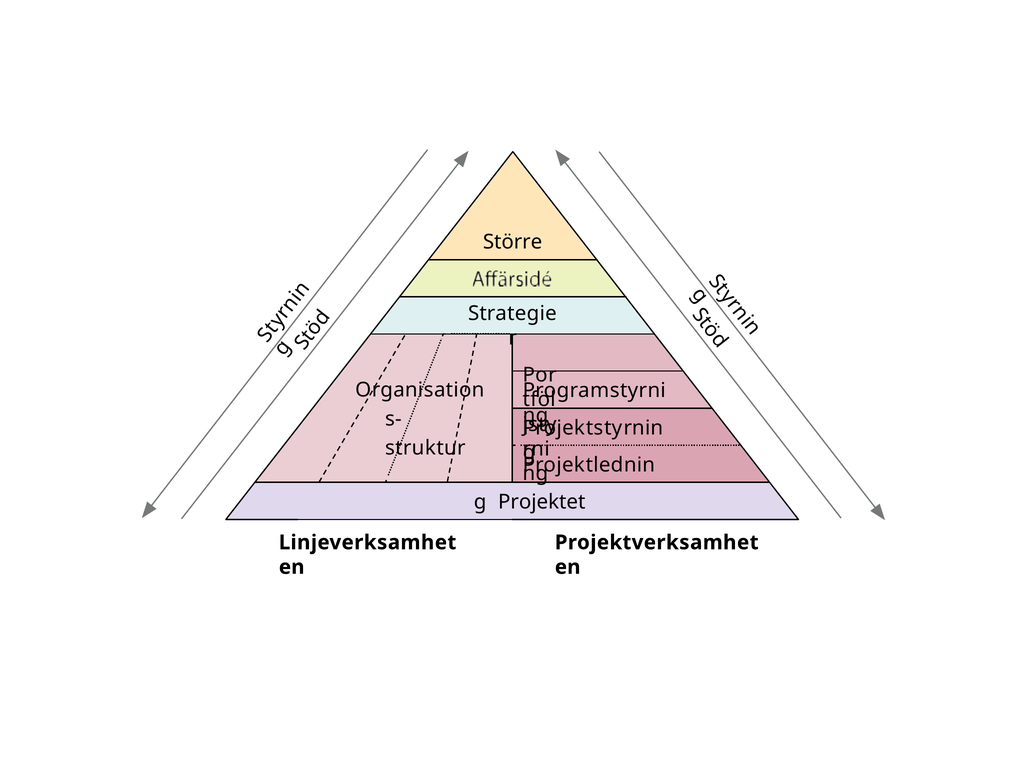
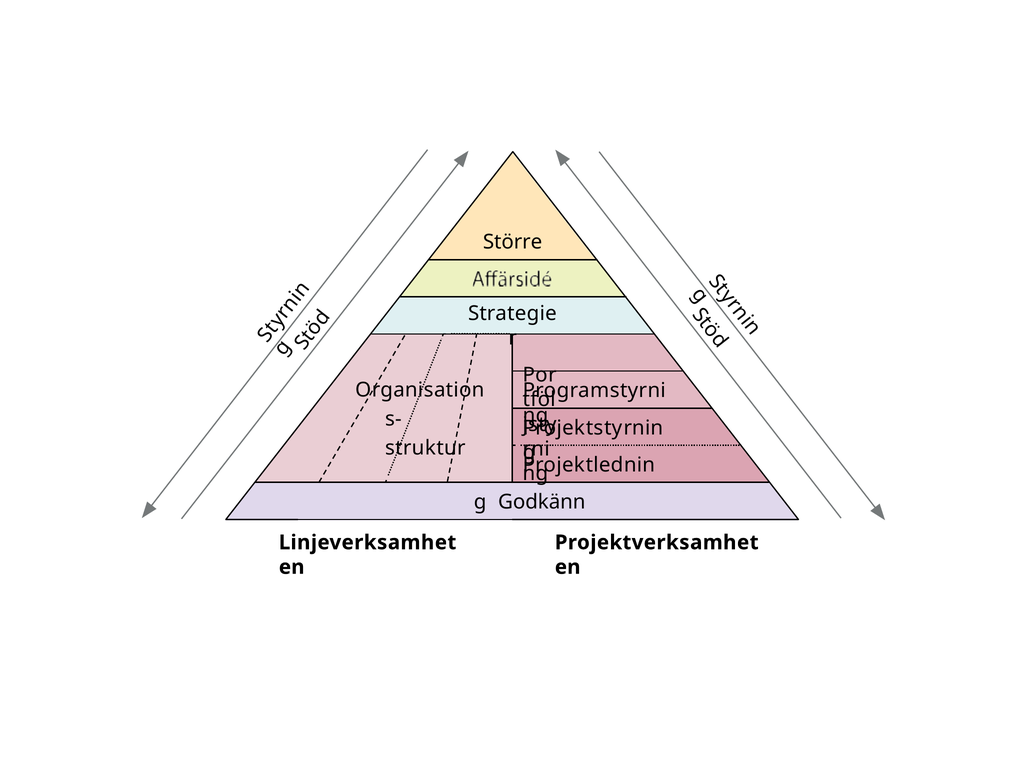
Projektet: Projektet -> Godkänn
